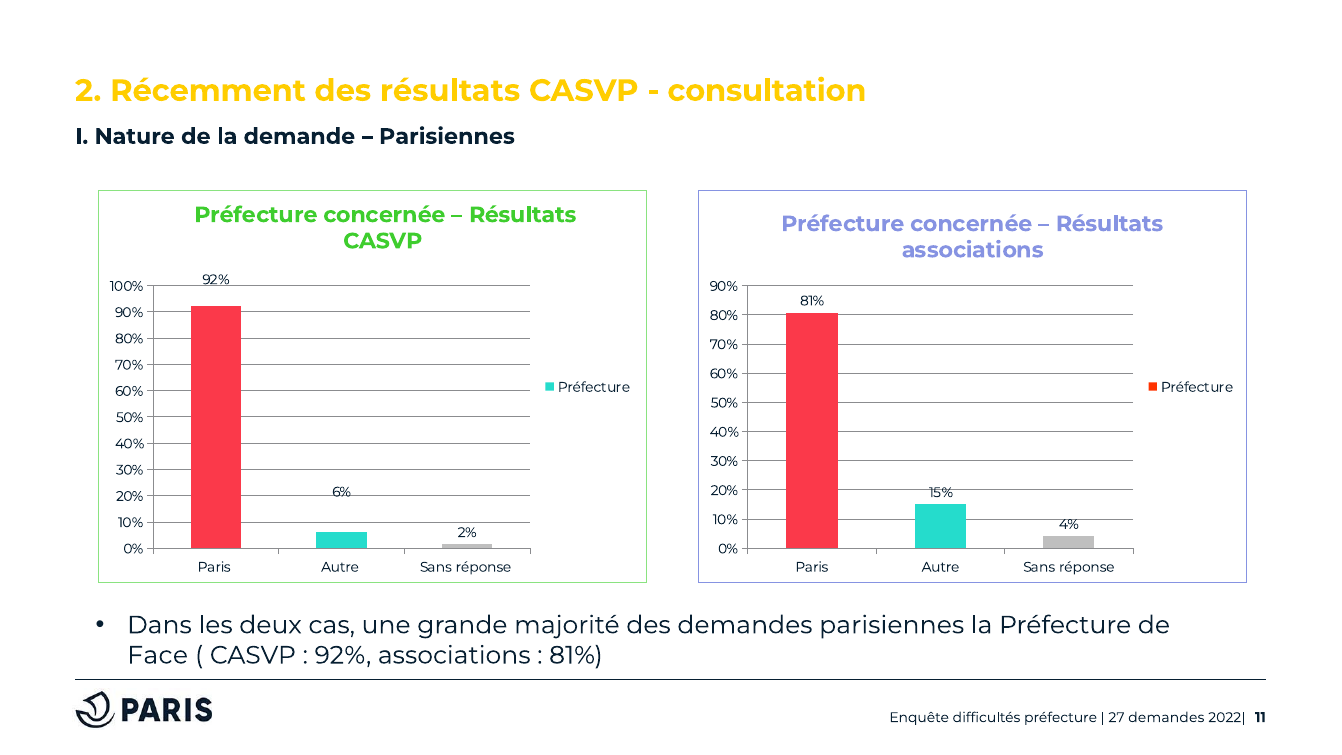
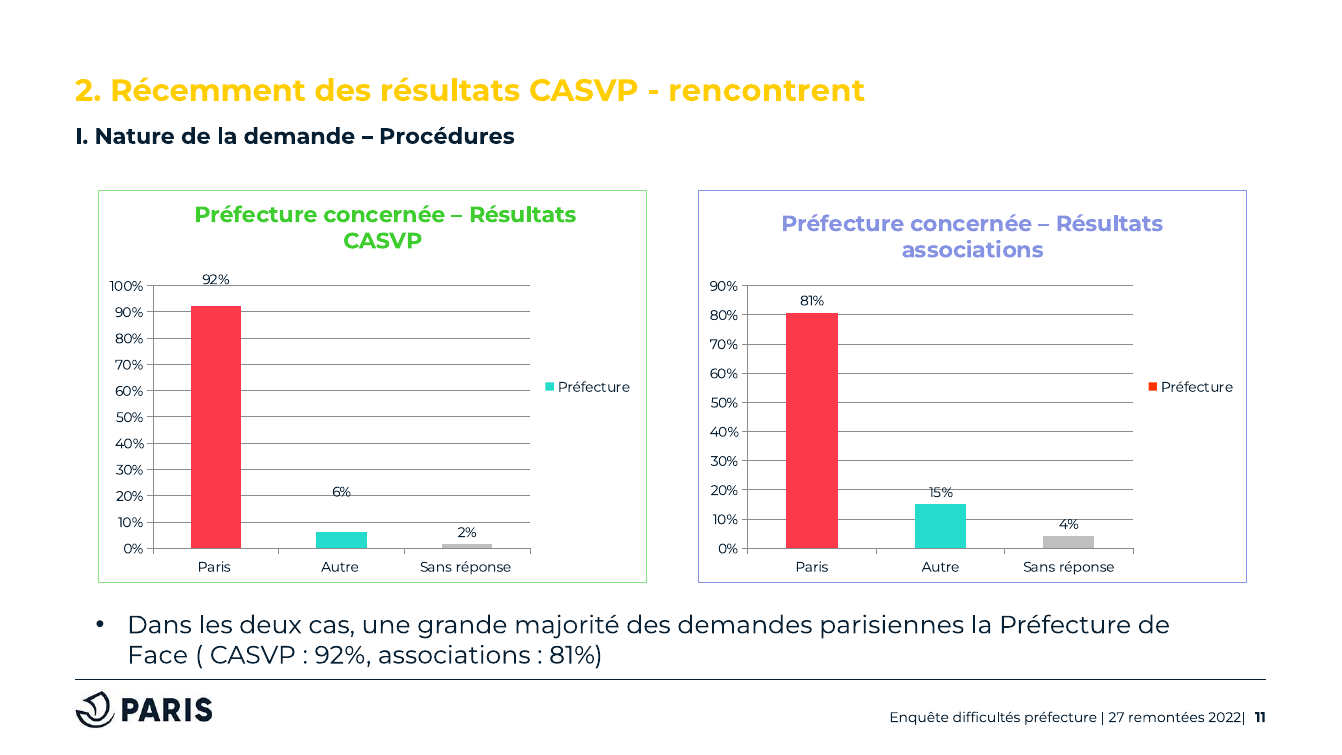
consultation: consultation -> rencontrent
Parisiennes at (447, 136): Parisiennes -> Procédures
27 demandes: demandes -> remontées
